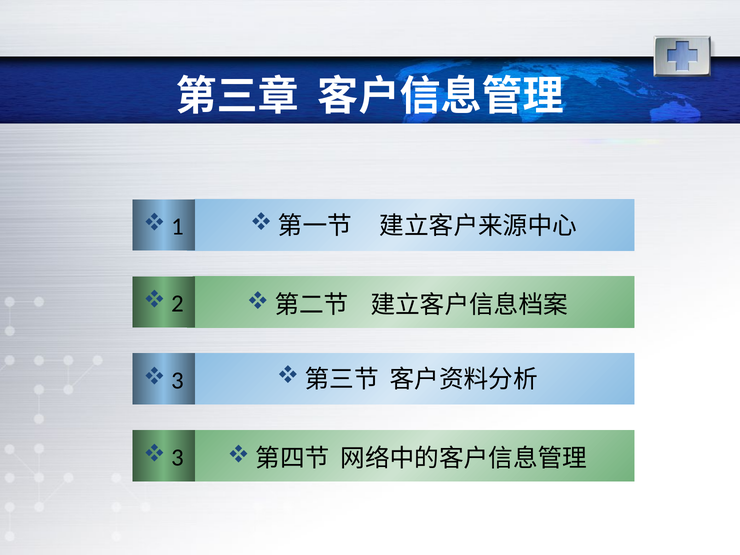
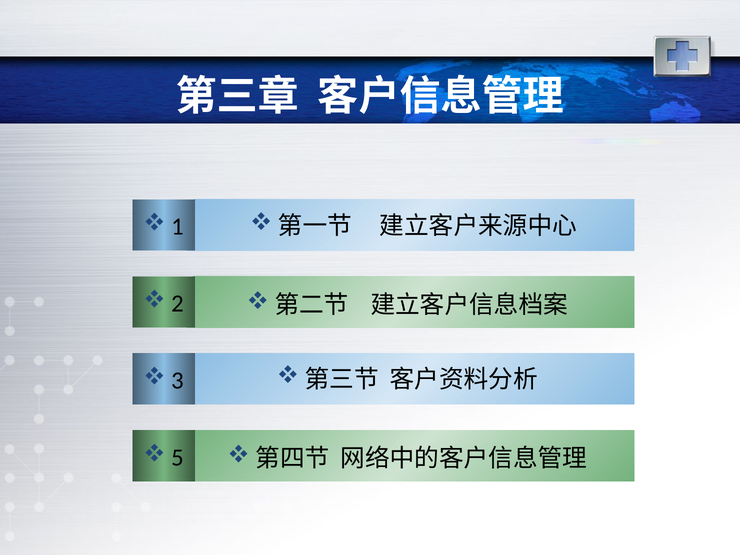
3 at (177, 458): 3 -> 5
